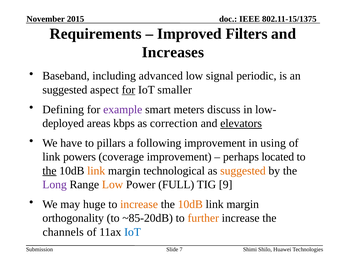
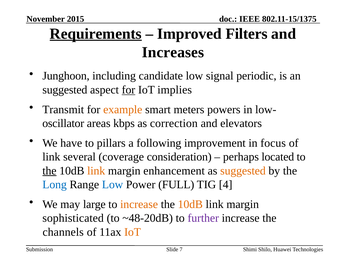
Requirements underline: none -> present
Baseband: Baseband -> Junghoon
advanced: advanced -> candidate
smaller: smaller -> implies
Defining: Defining -> Transmit
example colour: purple -> orange
discuss: discuss -> powers
deployed: deployed -> oscillator
elevators underline: present -> none
using: using -> focus
powers: powers -> several
coverage improvement: improvement -> consideration
technological: technological -> enhancement
Long colour: purple -> blue
Low at (113, 184) colour: orange -> blue
9: 9 -> 4
huge: huge -> large
orthogonality: orthogonality -> sophisticated
~85-20dB: ~85-20dB -> ~48-20dB
further colour: orange -> purple
IoT at (133, 232) colour: blue -> orange
